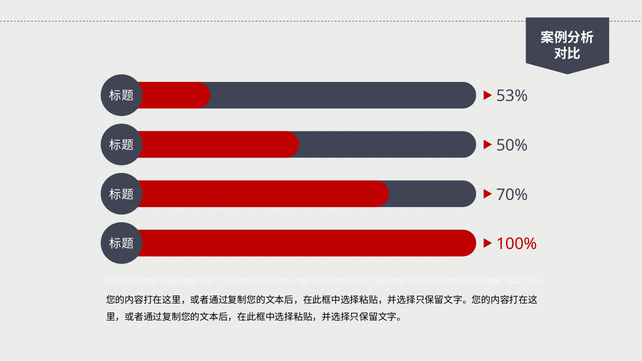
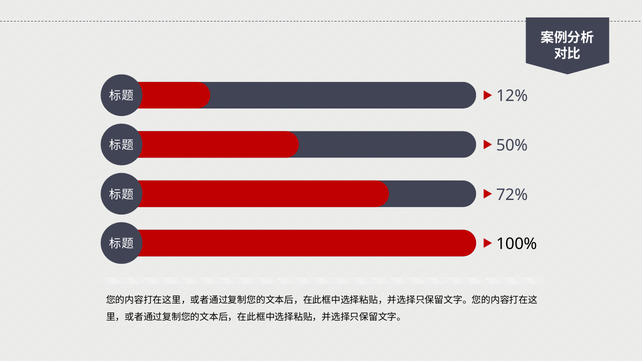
53%: 53% -> 12%
70%: 70% -> 72%
100% colour: red -> black
